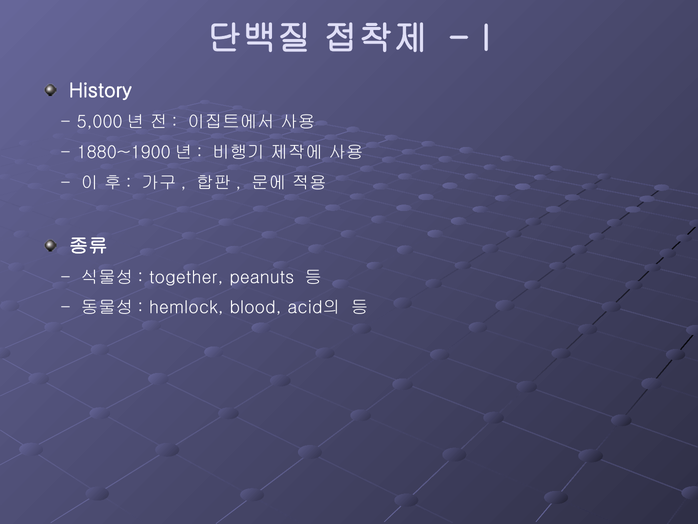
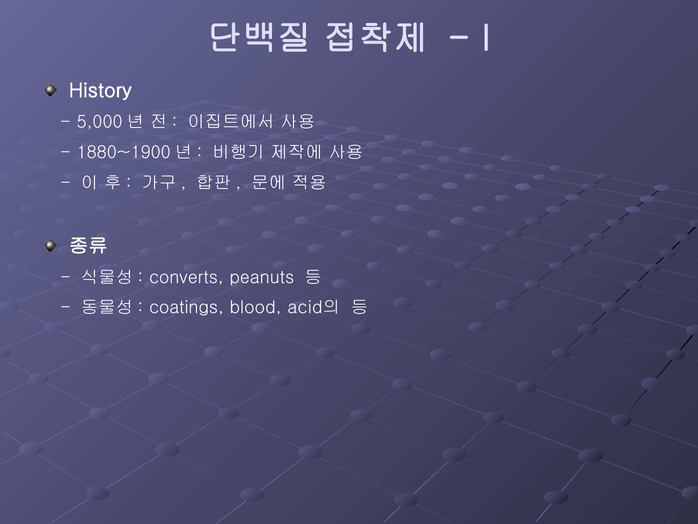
together: together -> converts
hemlock: hemlock -> coatings
